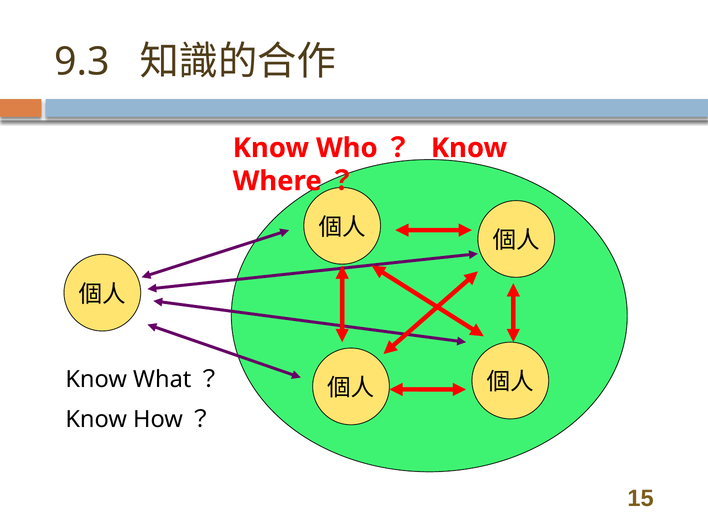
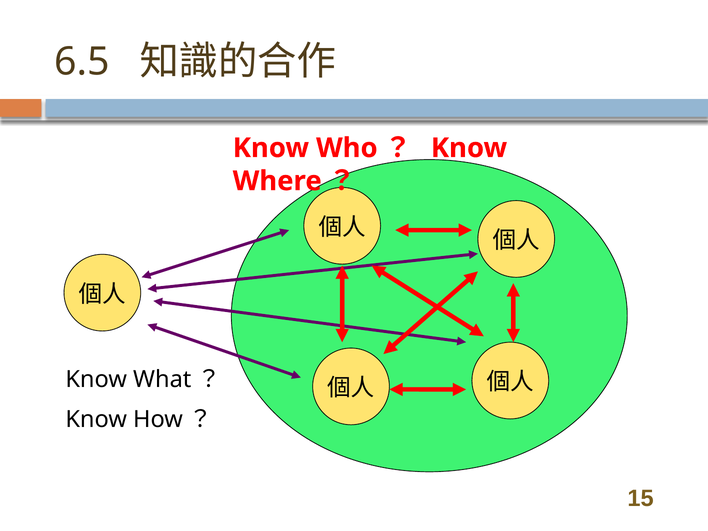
9.3: 9.3 -> 6.5
